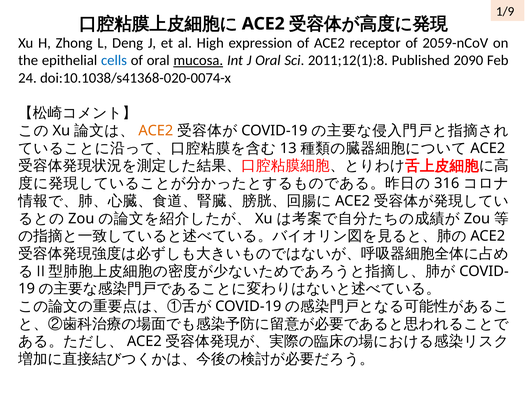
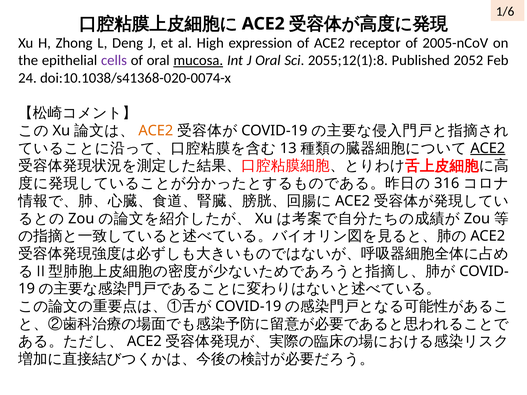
1/9: 1/9 -> 1/6
2059-nCoV: 2059-nCoV -> 2005-nCoV
cells colour: blue -> purple
2011;12(1):8: 2011;12(1):8 -> 2055;12(1):8
2090: 2090 -> 2052
ACE2 at (488, 148) underline: none -> present
